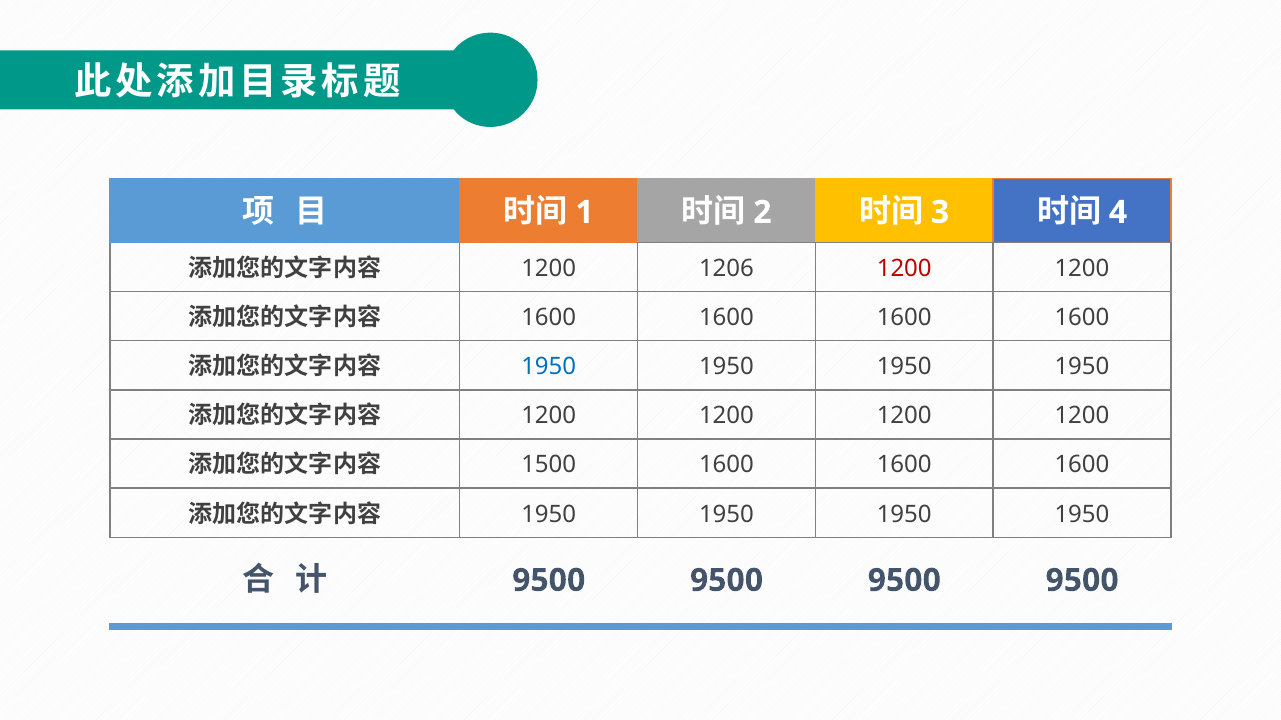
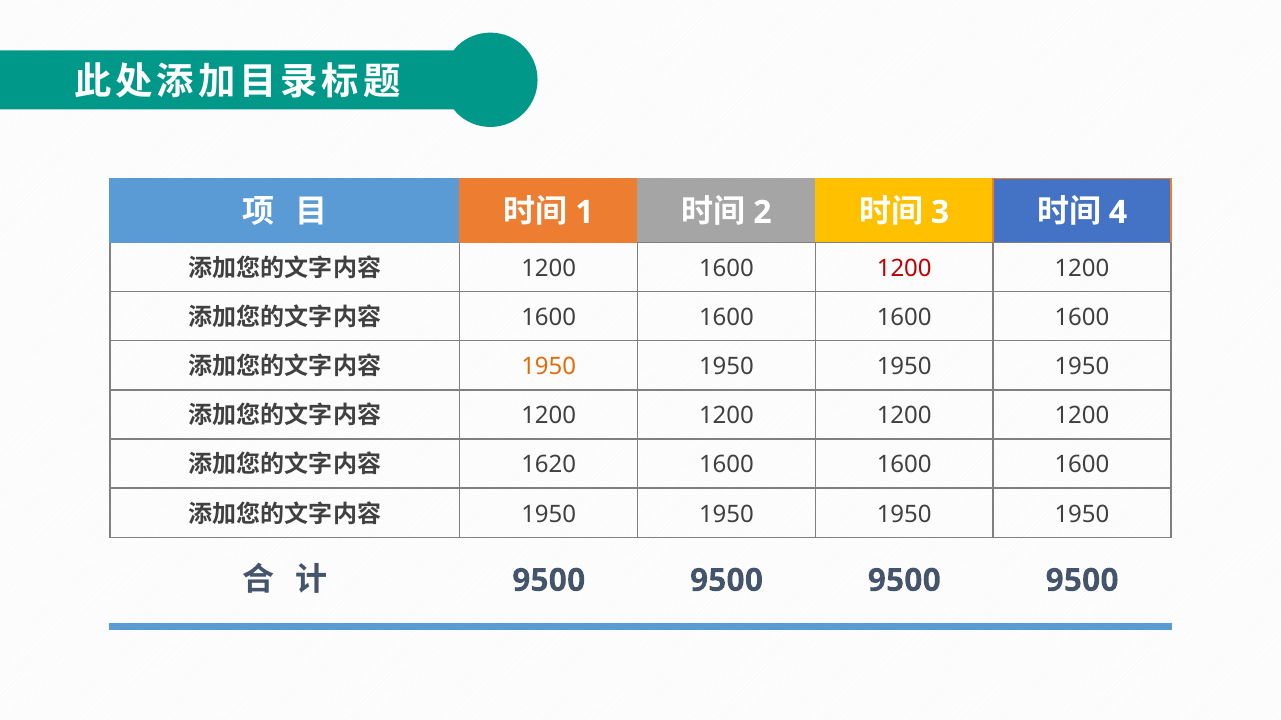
1206 at (726, 269): 1206 -> 1600
1950 at (549, 367) colour: blue -> orange
1500: 1500 -> 1620
